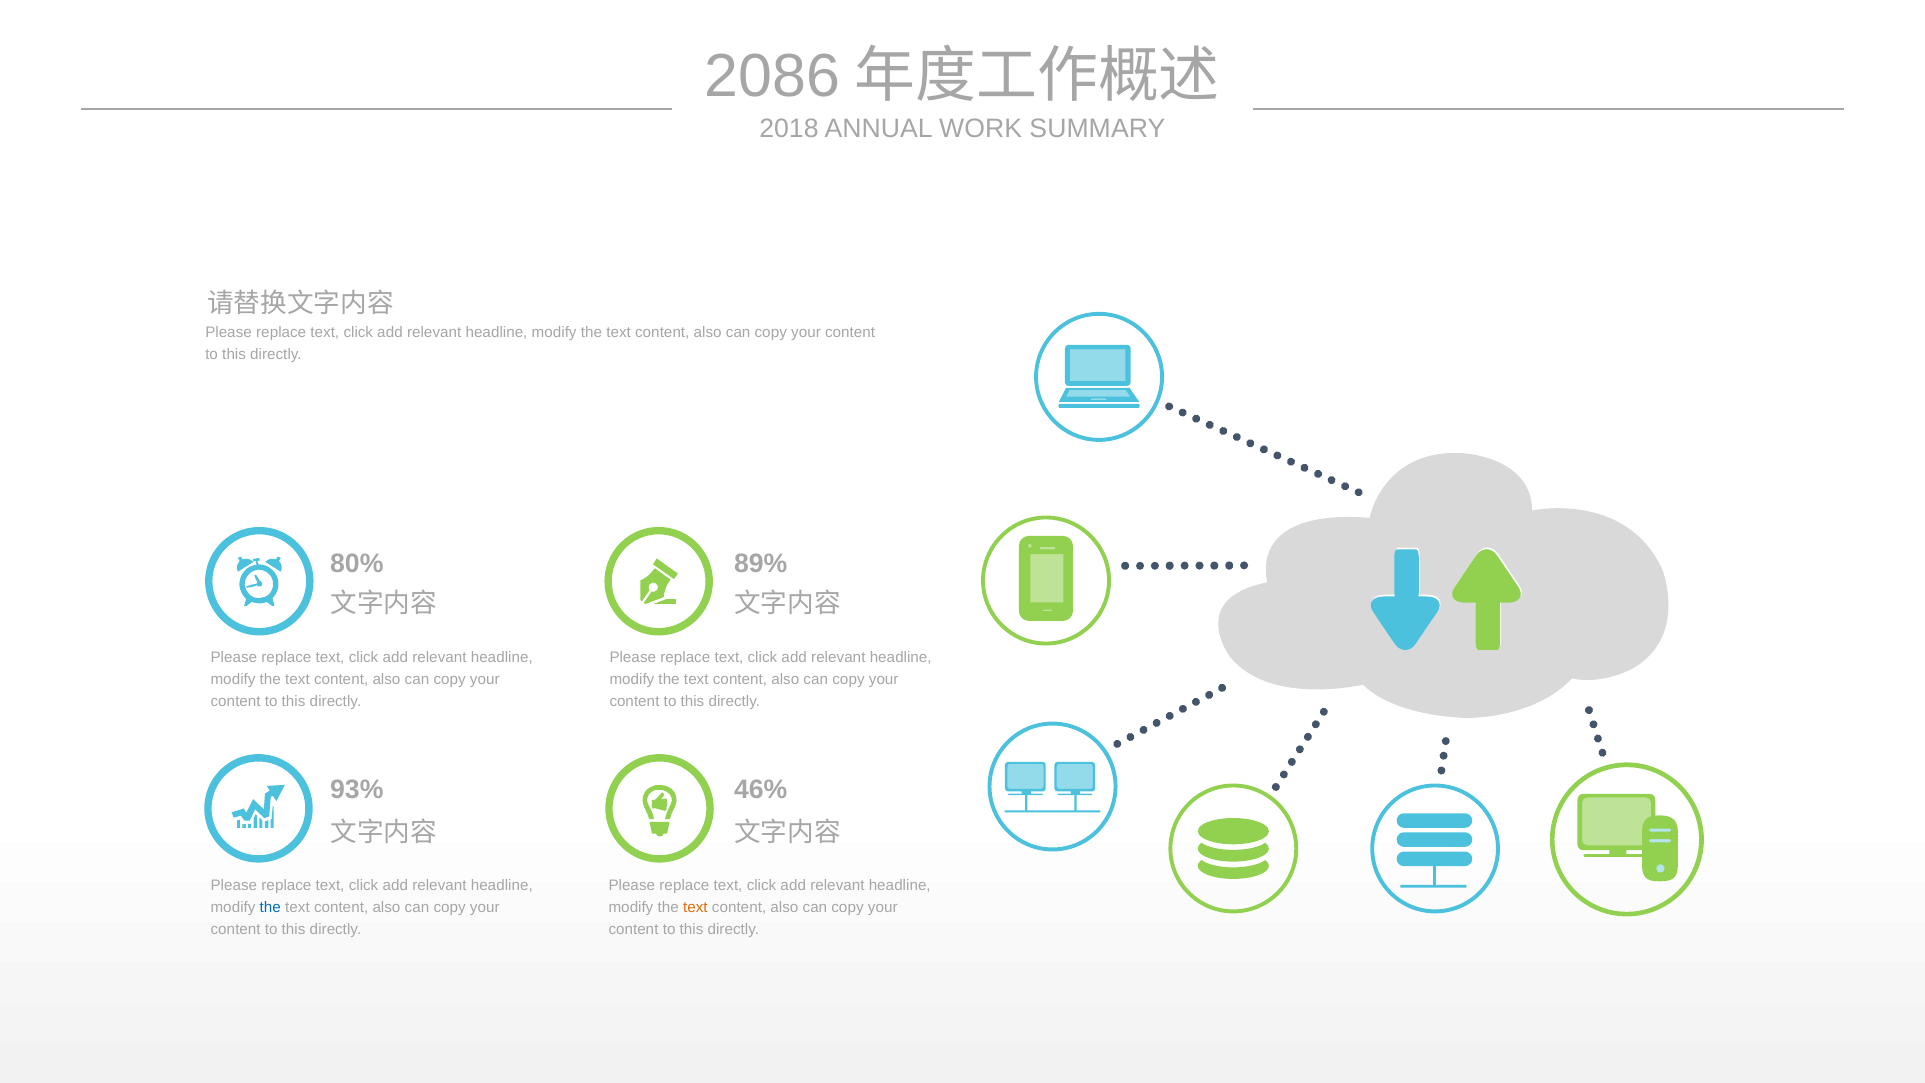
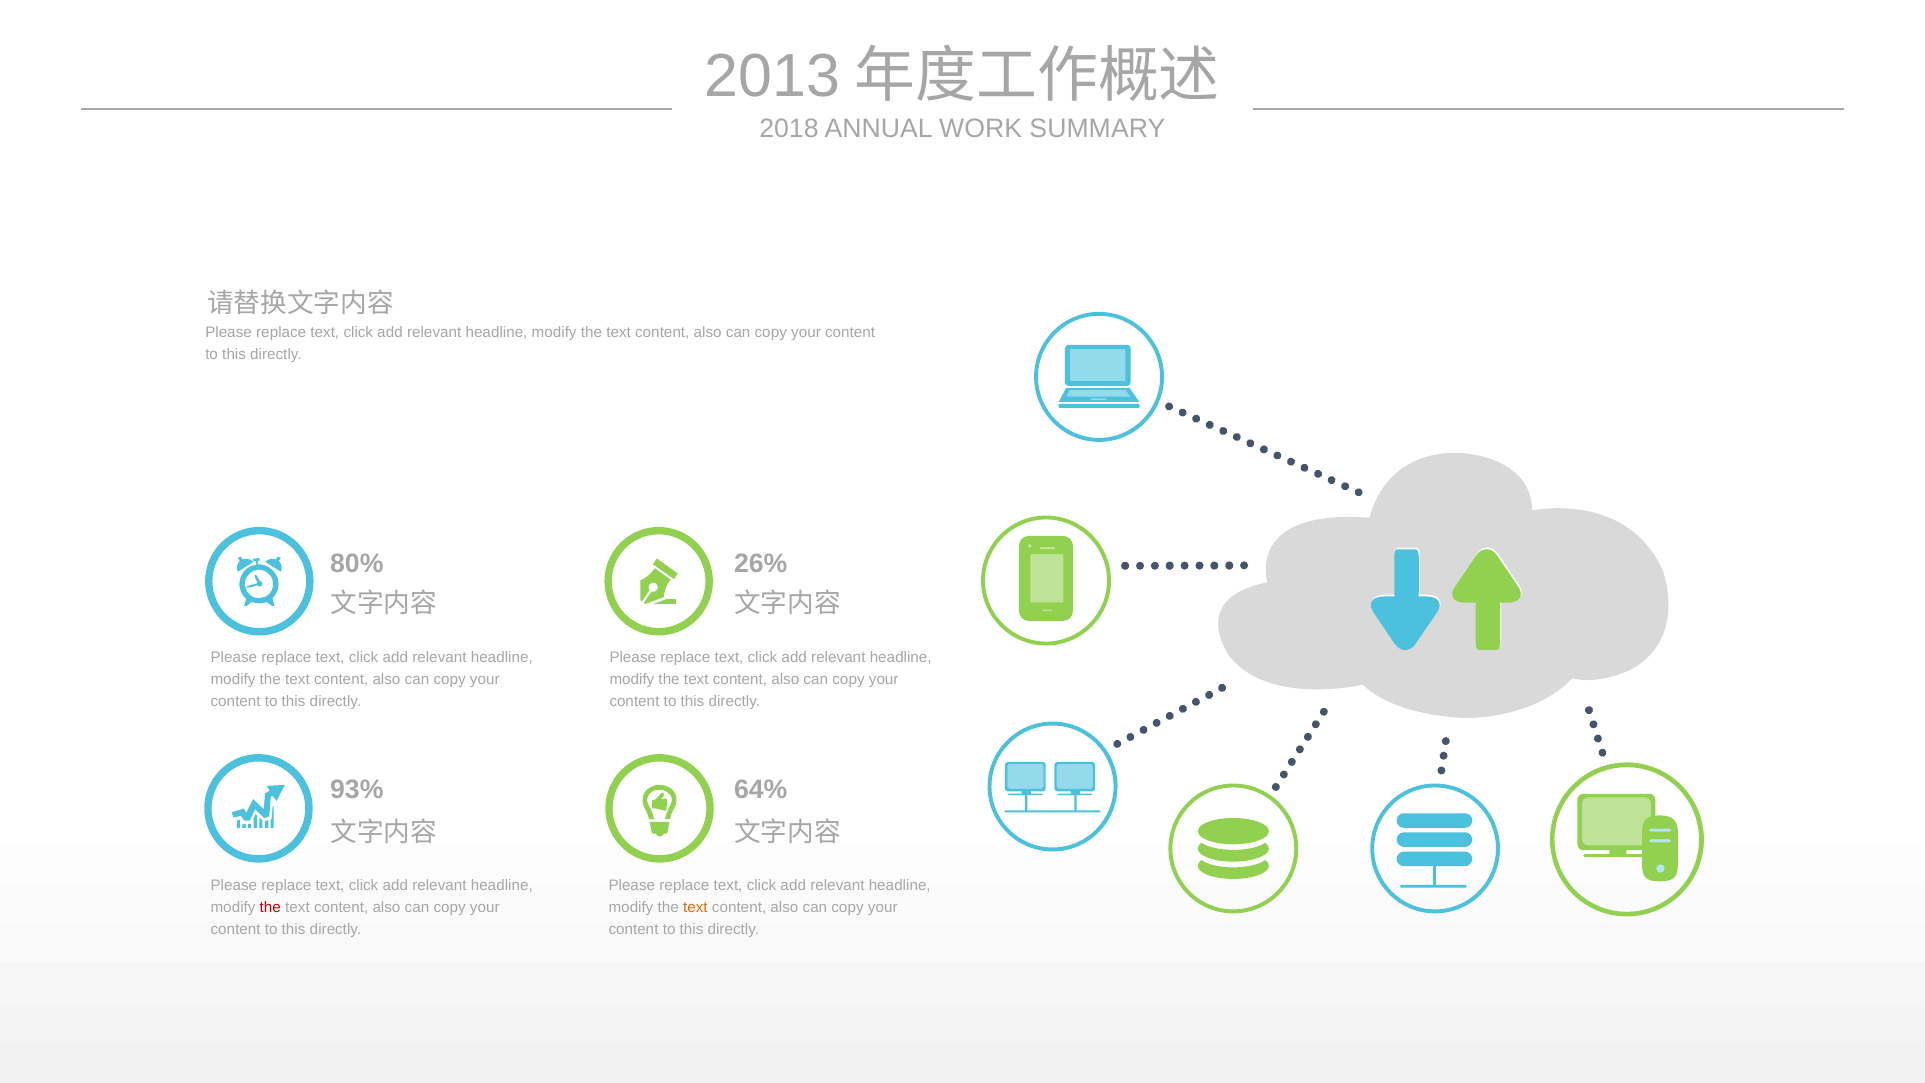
2086: 2086 -> 2013
89%: 89% -> 26%
46%: 46% -> 64%
the at (270, 907) colour: blue -> red
